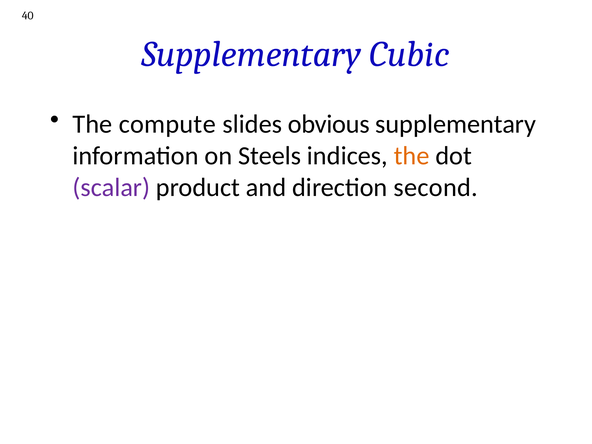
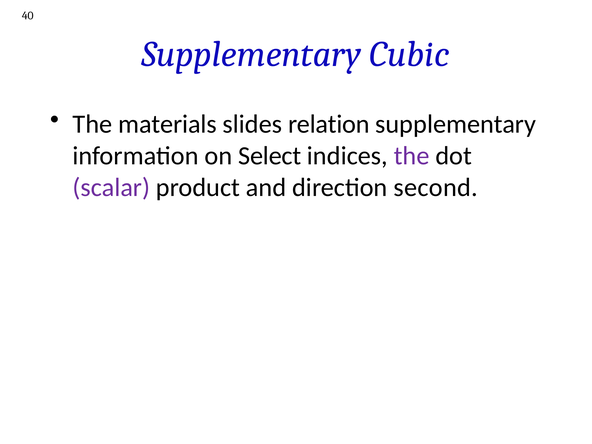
compute: compute -> materials
obvious: obvious -> relation
Steels: Steels -> Select
the at (412, 156) colour: orange -> purple
